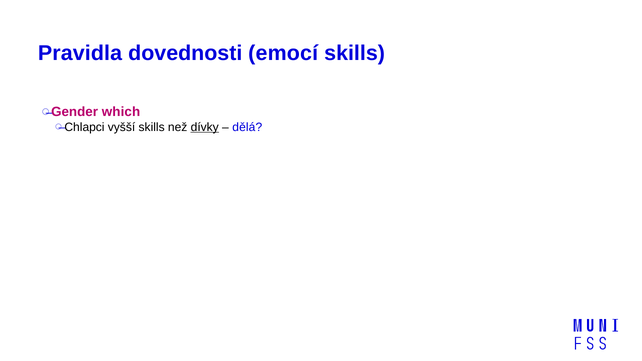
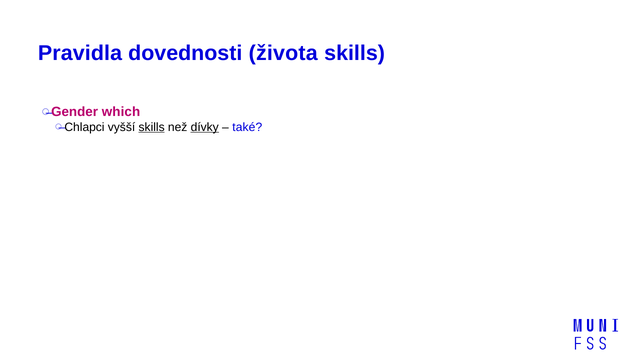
emocí: emocí -> života
skills at (152, 127) underline: none -> present
dělá: dělá -> také
